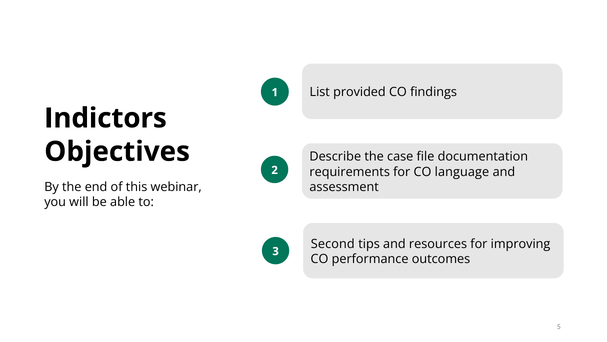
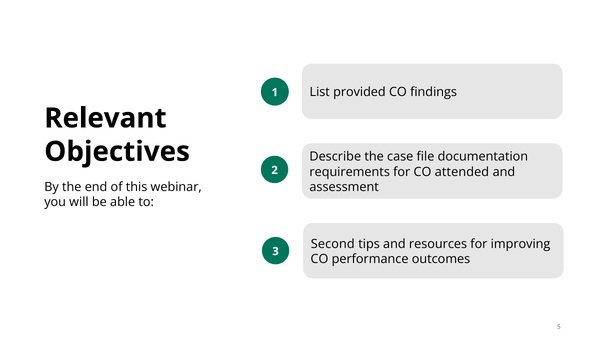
Indictors: Indictors -> Relevant
language: language -> attended
